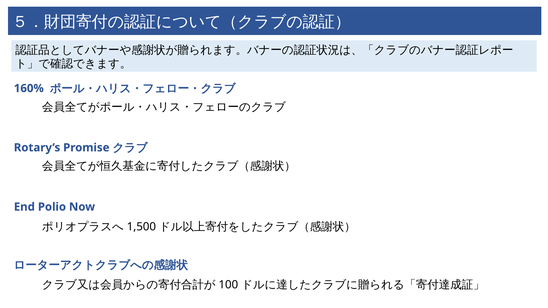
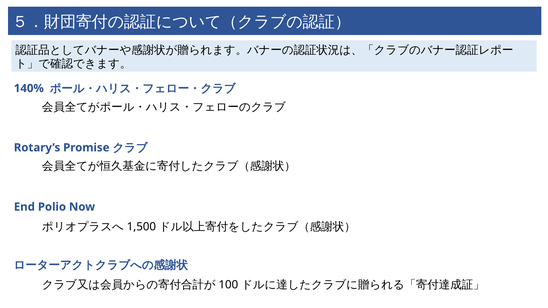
160%: 160% -> 140%
